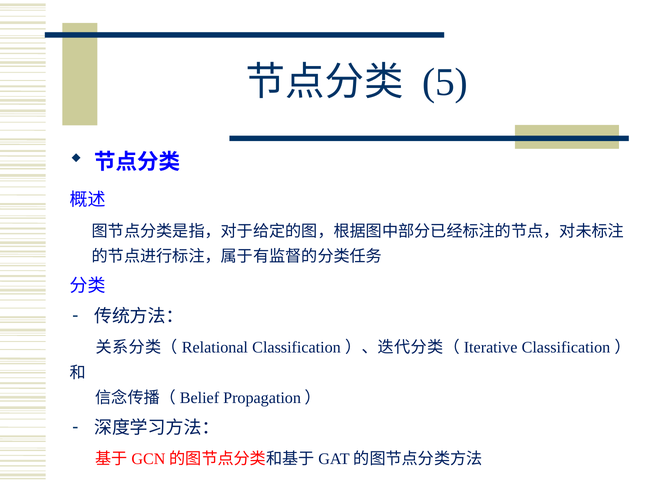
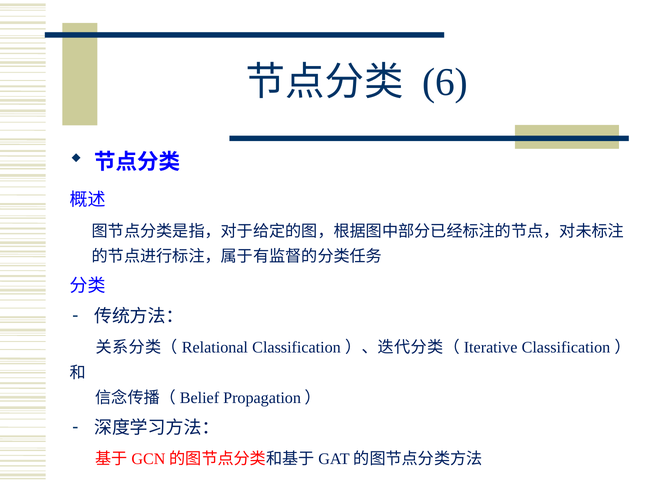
5: 5 -> 6
